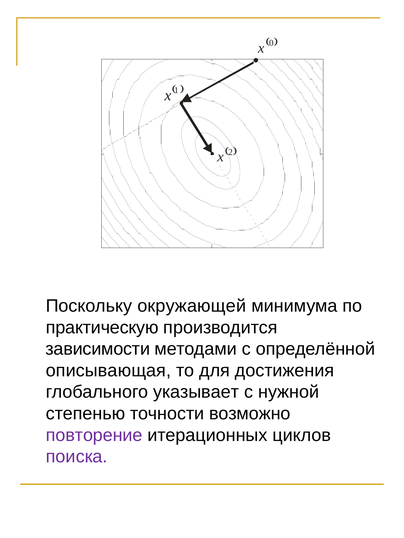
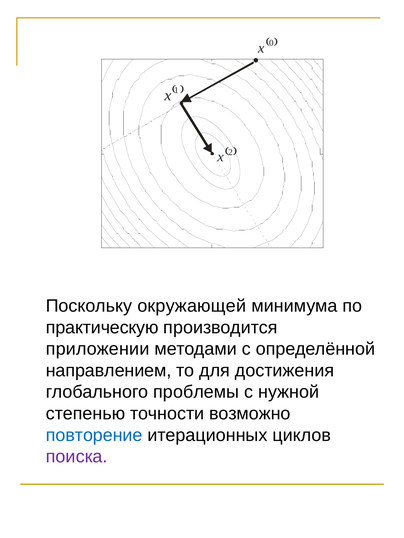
зависимости: зависимости -> приложении
описывающая: описывающая -> направлением
указывает: указывает -> проблемы
повторение colour: purple -> blue
